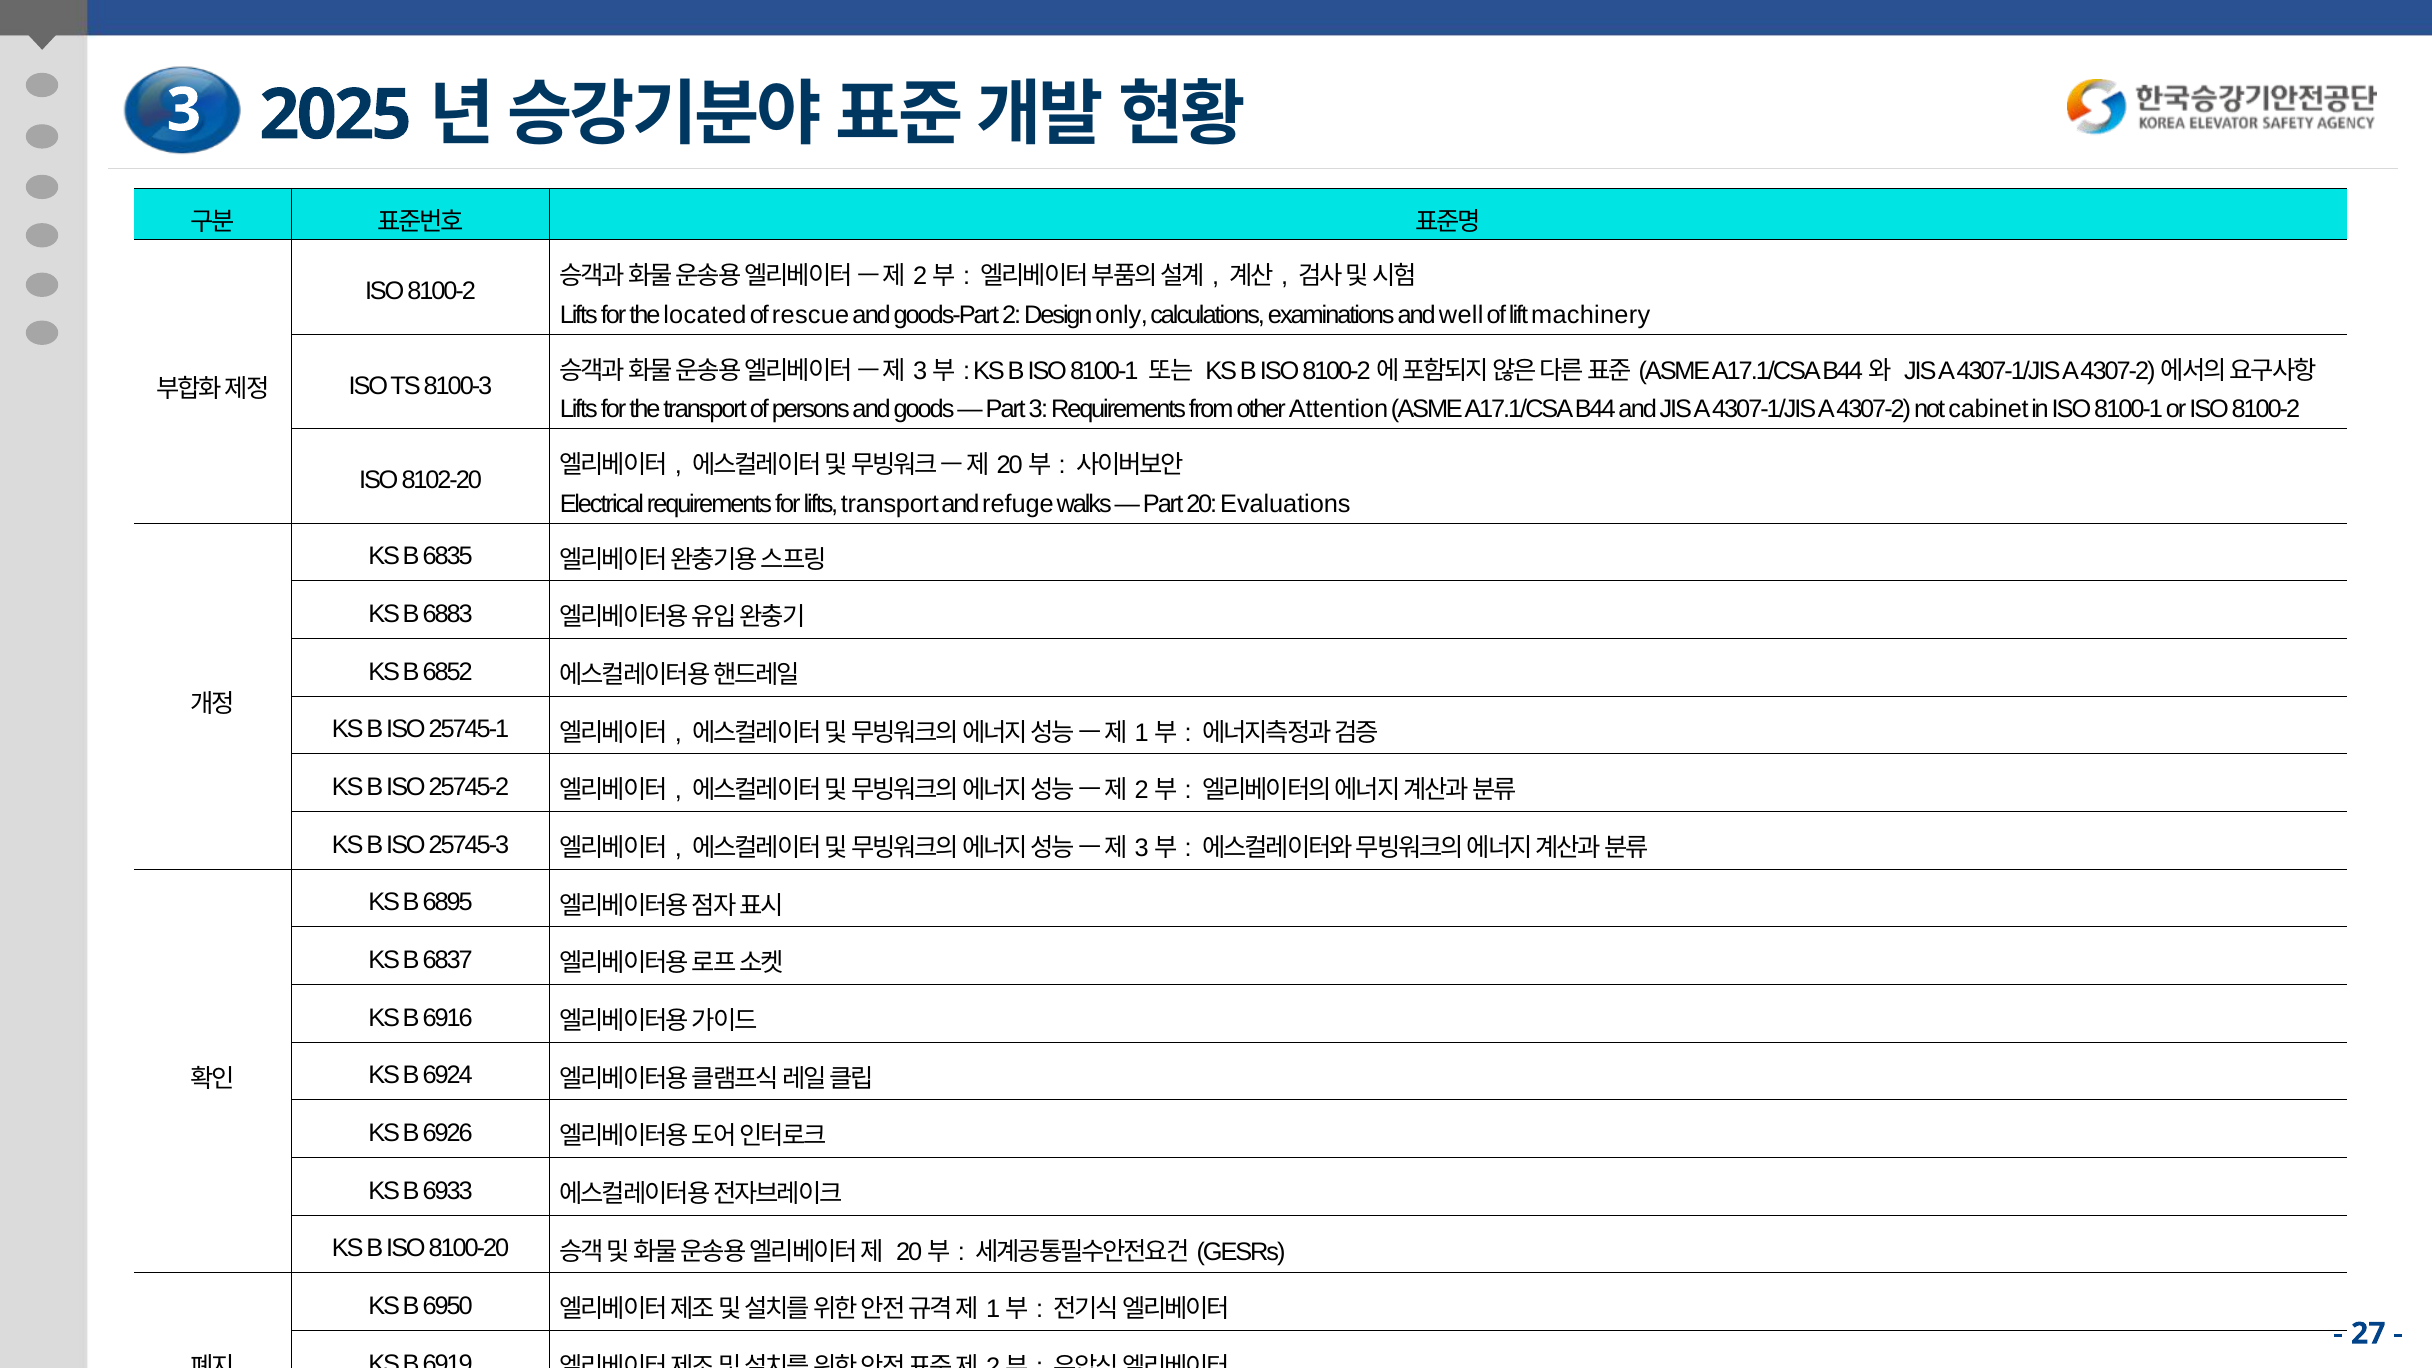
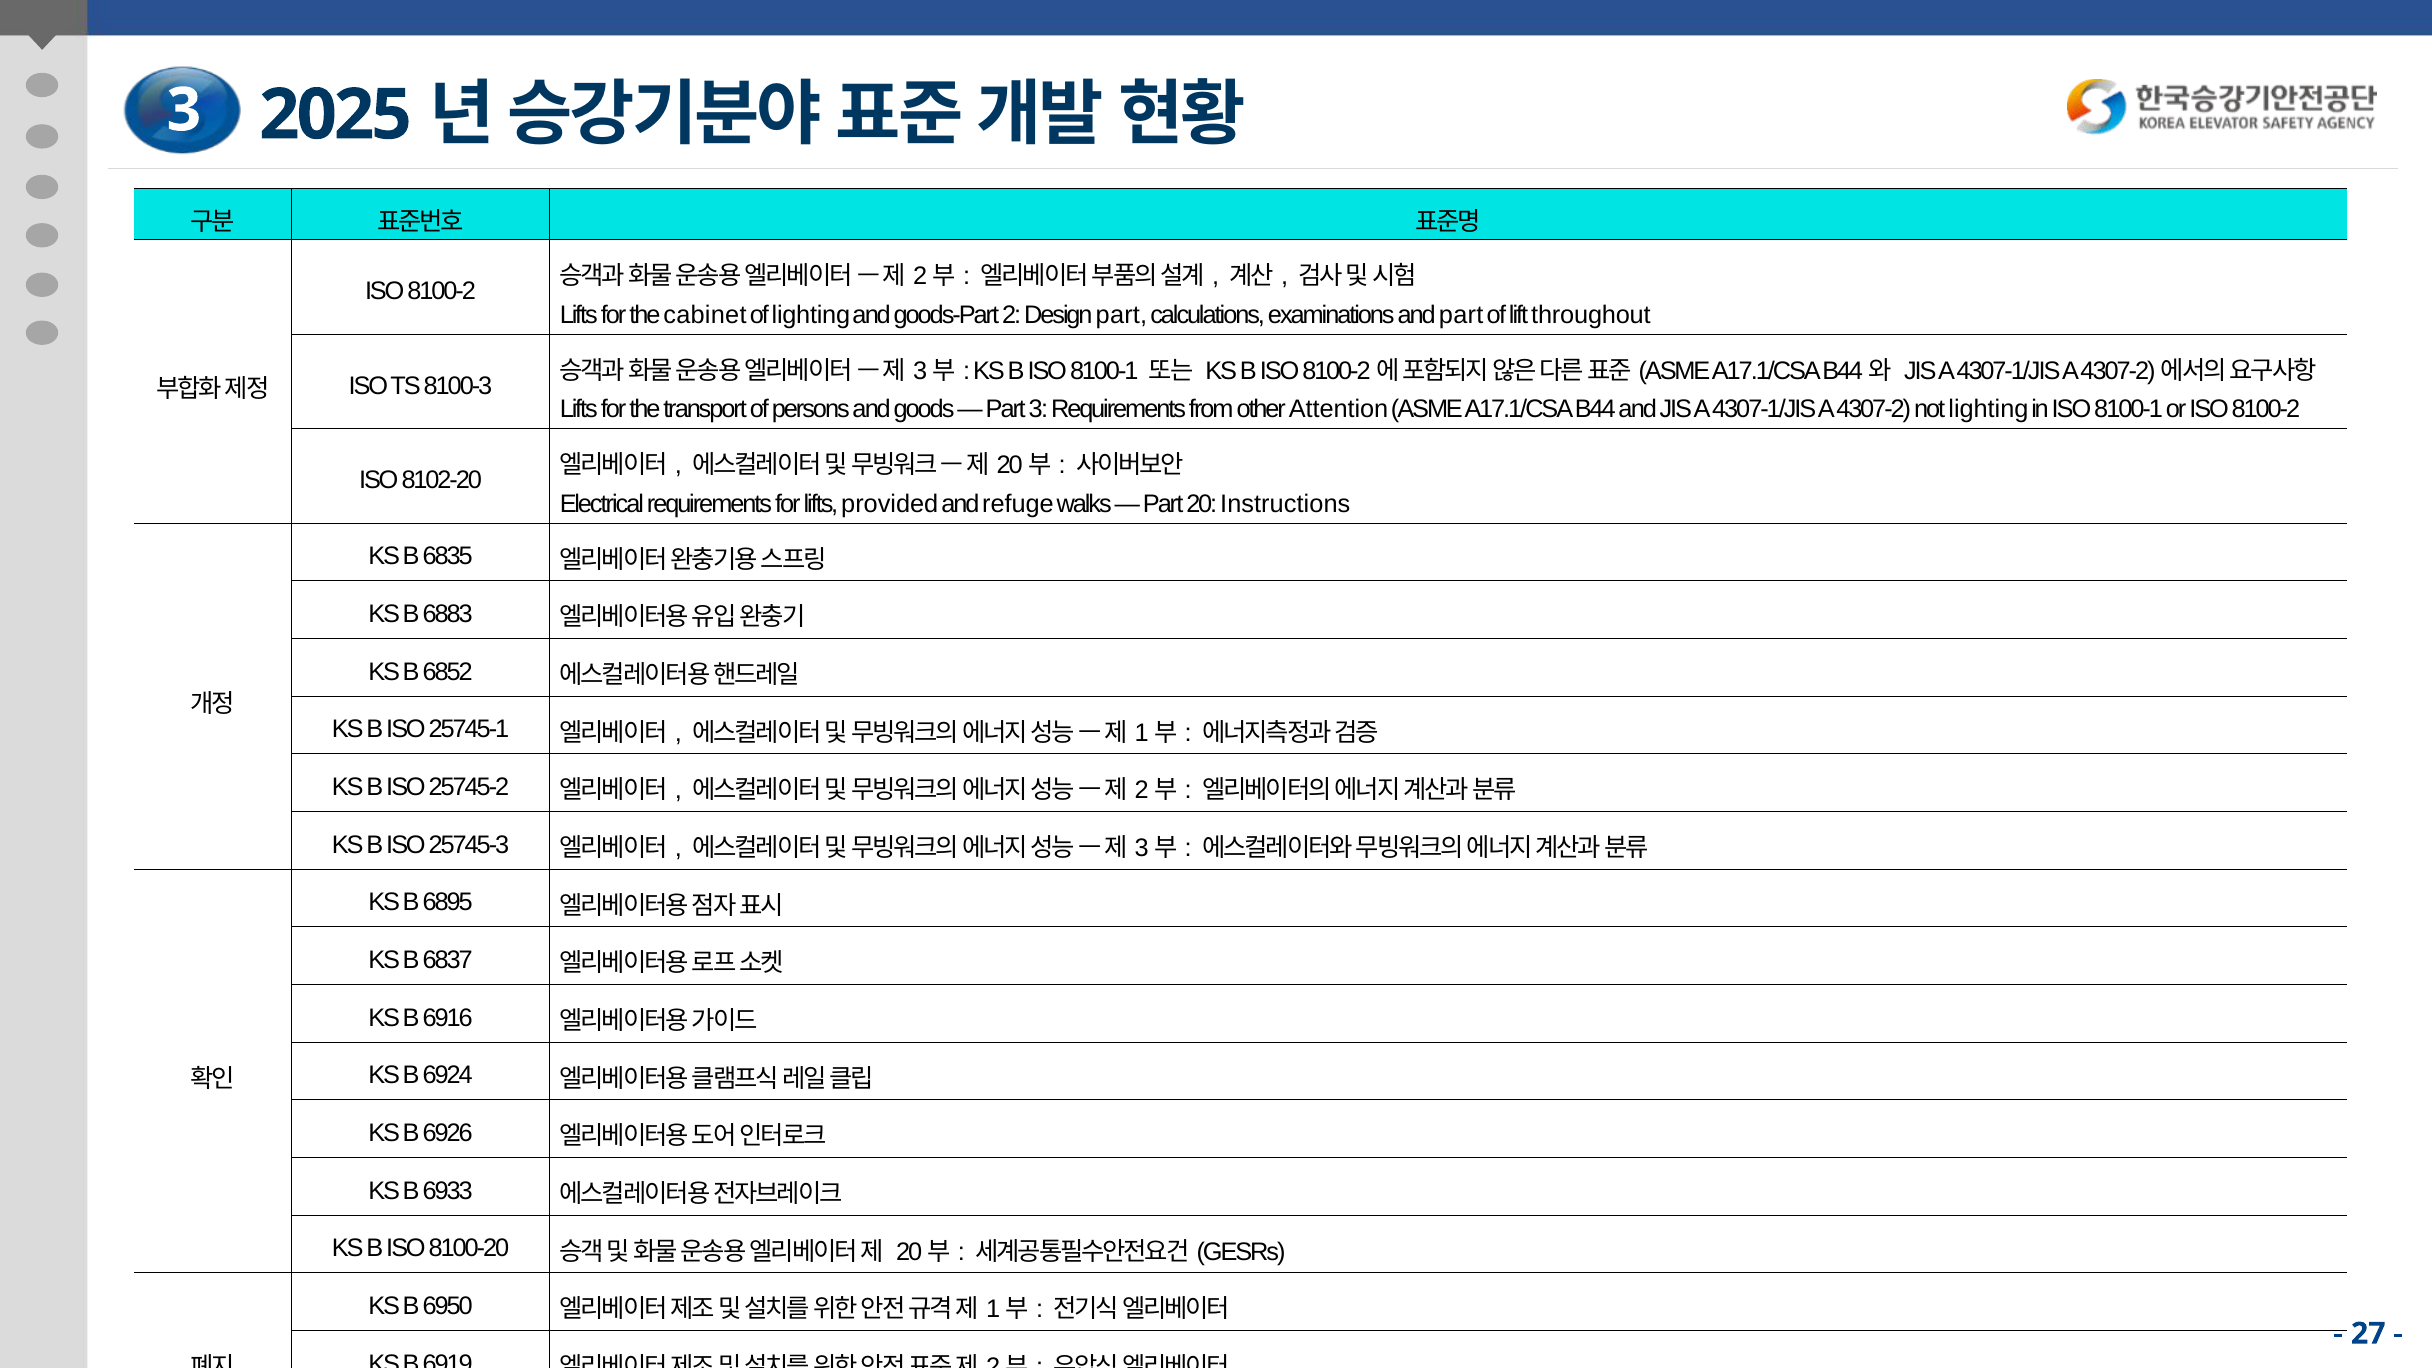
located: located -> cabinet
of rescue: rescue -> lighting
Design only: only -> part
and well: well -> part
machinery: machinery -> throughout
not cabinet: cabinet -> lighting
lifts transport: transport -> provided
Evaluations: Evaluations -> Instructions
